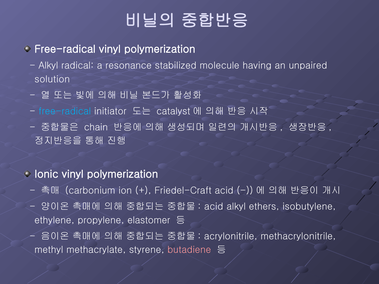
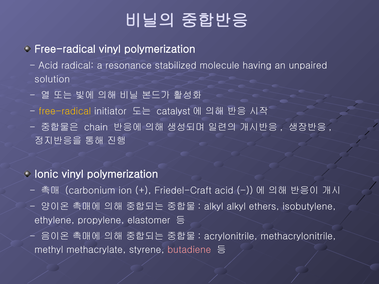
Alkyl at (48, 66): Alkyl -> Acid
free-radical at (65, 111) colour: light blue -> yellow
acid at (214, 207): acid -> alkyl
